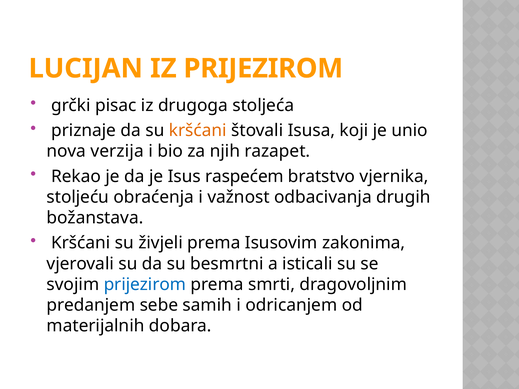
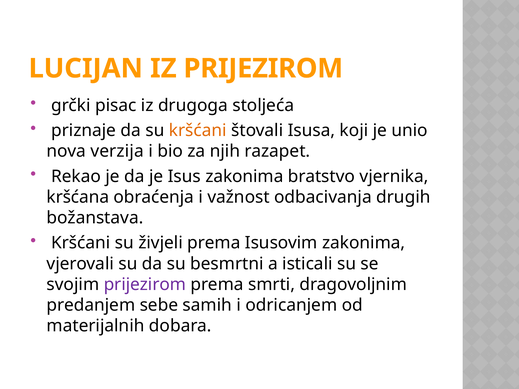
Isus raspećem: raspećem -> zakonima
stoljeću: stoljeću -> kršćana
prijezirom at (145, 285) colour: blue -> purple
